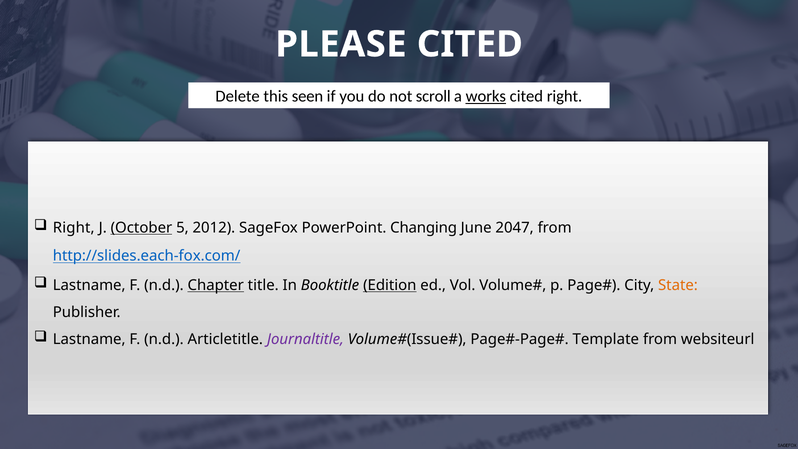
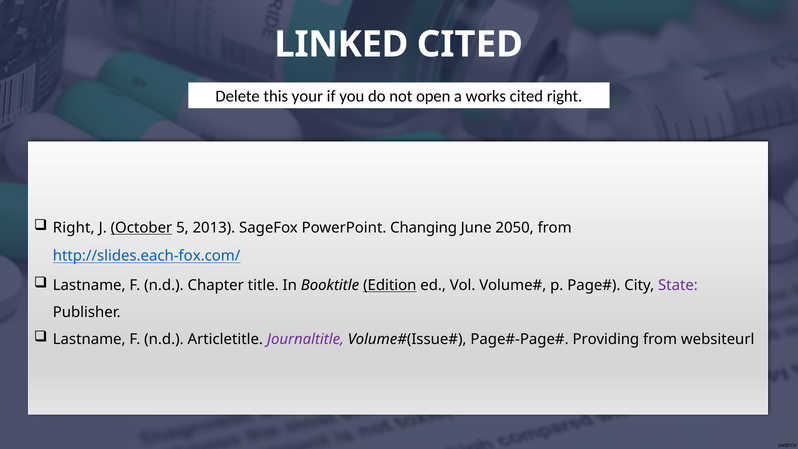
PLEASE: PLEASE -> LINKED
seen: seen -> your
scroll: scroll -> open
works underline: present -> none
2012: 2012 -> 2013
2047: 2047 -> 2050
Chapter underline: present -> none
State colour: orange -> purple
Template: Template -> Providing
